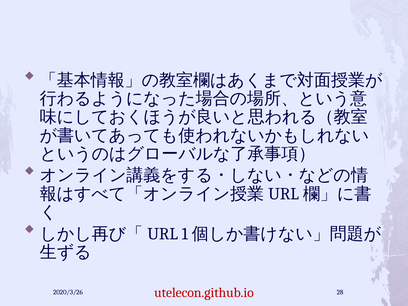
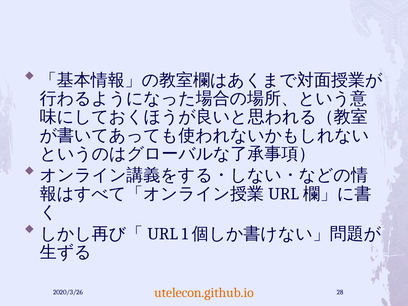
utelecon.github.io colour: red -> orange
